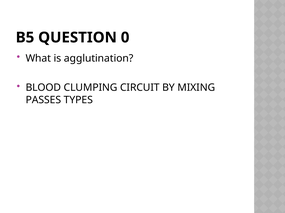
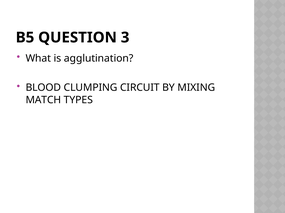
0: 0 -> 3
PASSES: PASSES -> MATCH
